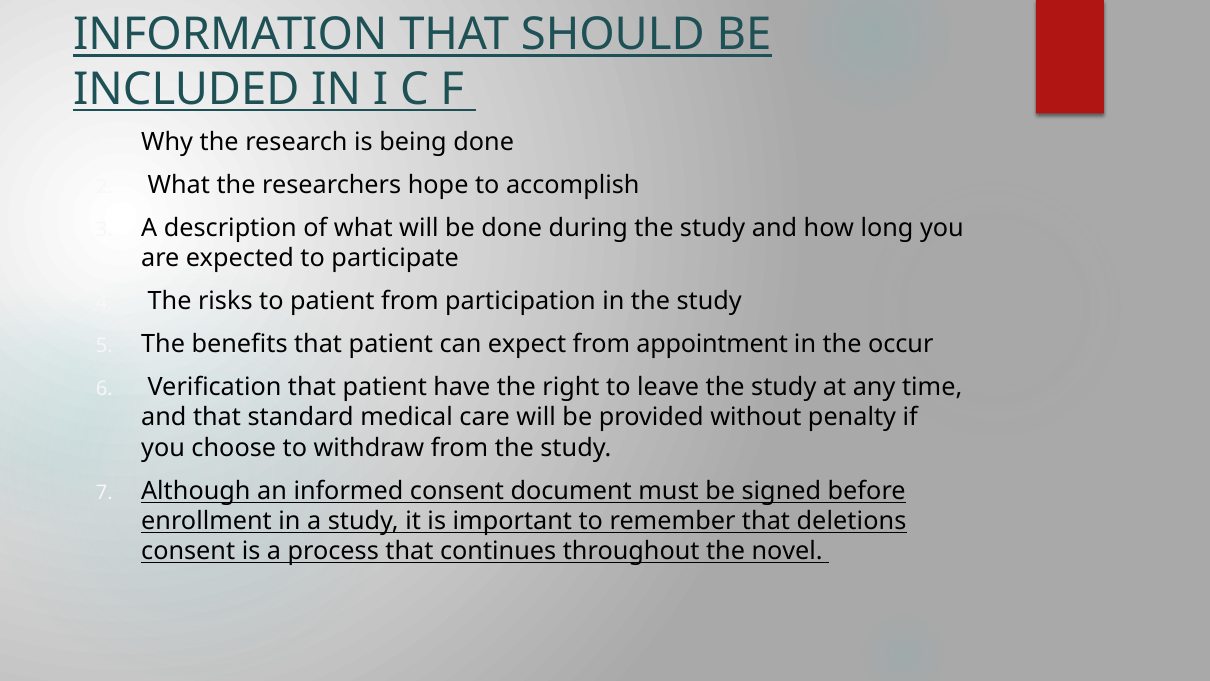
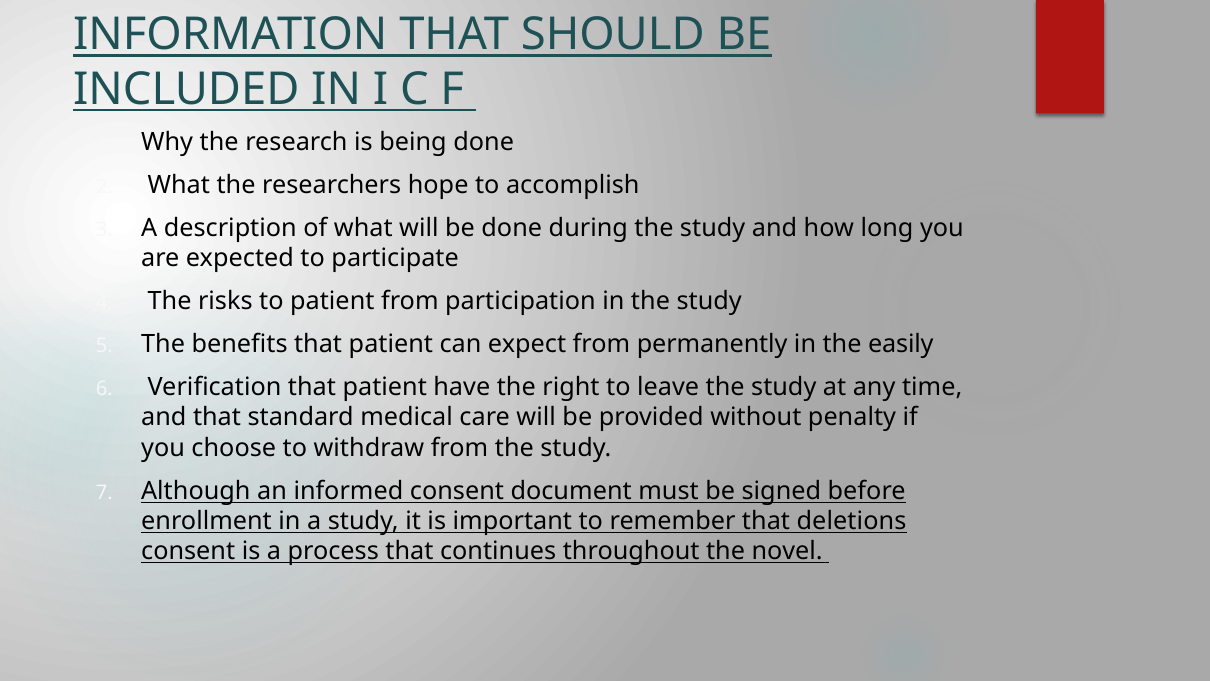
appointment: appointment -> permanently
occur: occur -> easily
